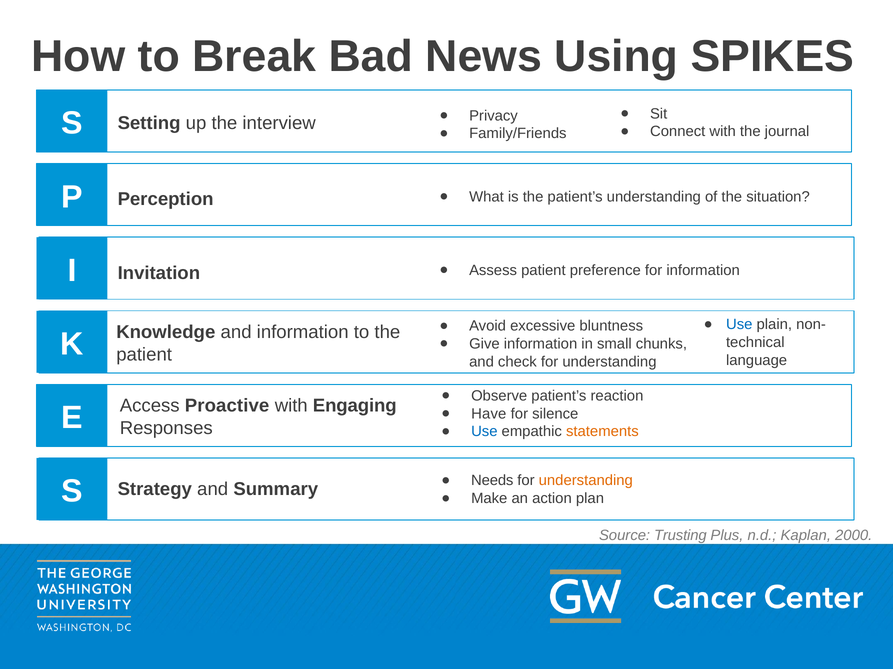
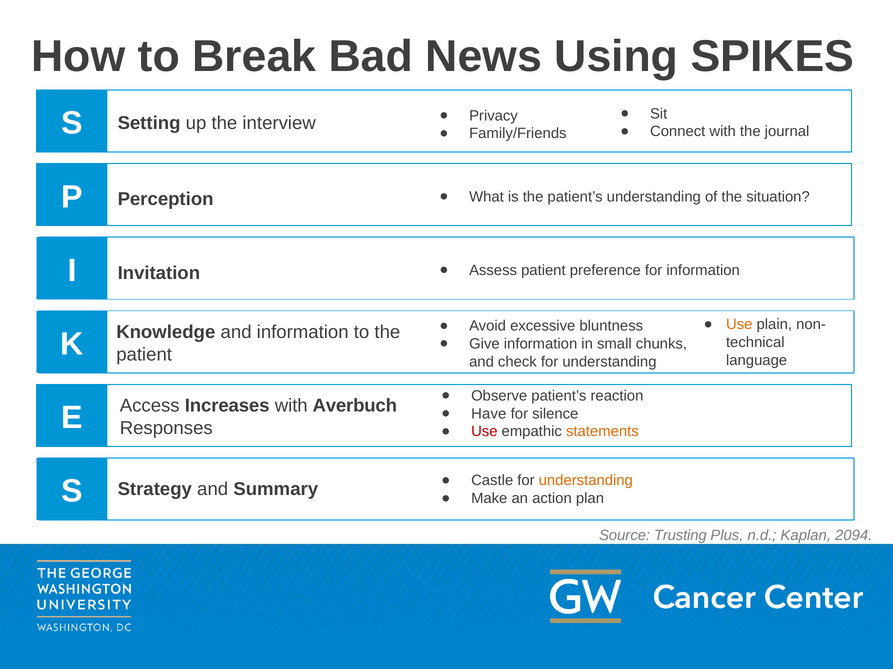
Use at (739, 325) colour: blue -> orange
Proactive: Proactive -> Increases
Engaging: Engaging -> Averbuch
Use at (484, 432) colour: blue -> red
Needs: Needs -> Castle
2000: 2000 -> 2094
